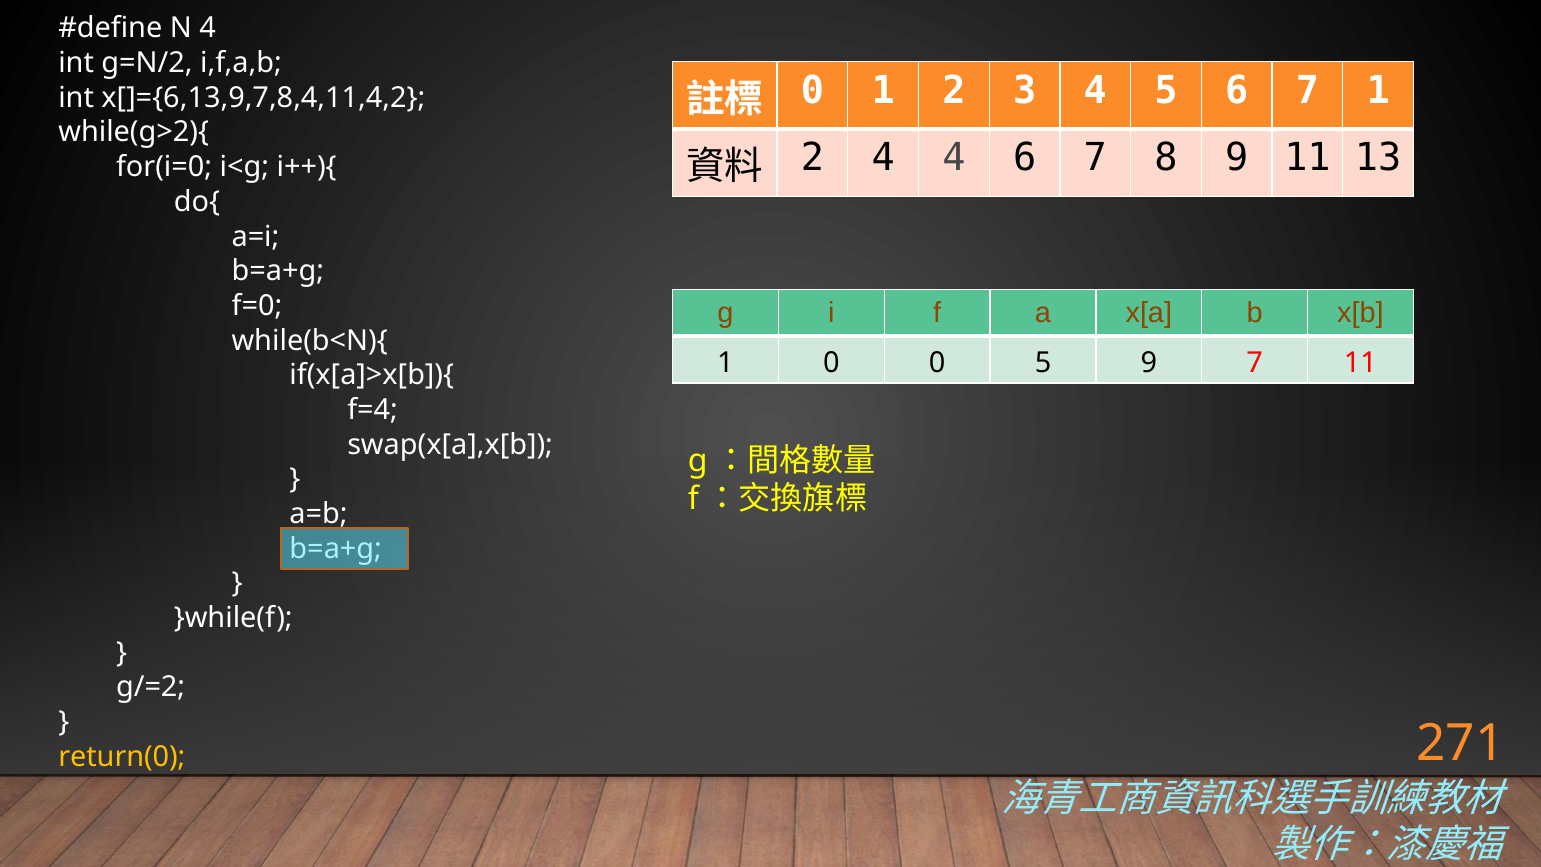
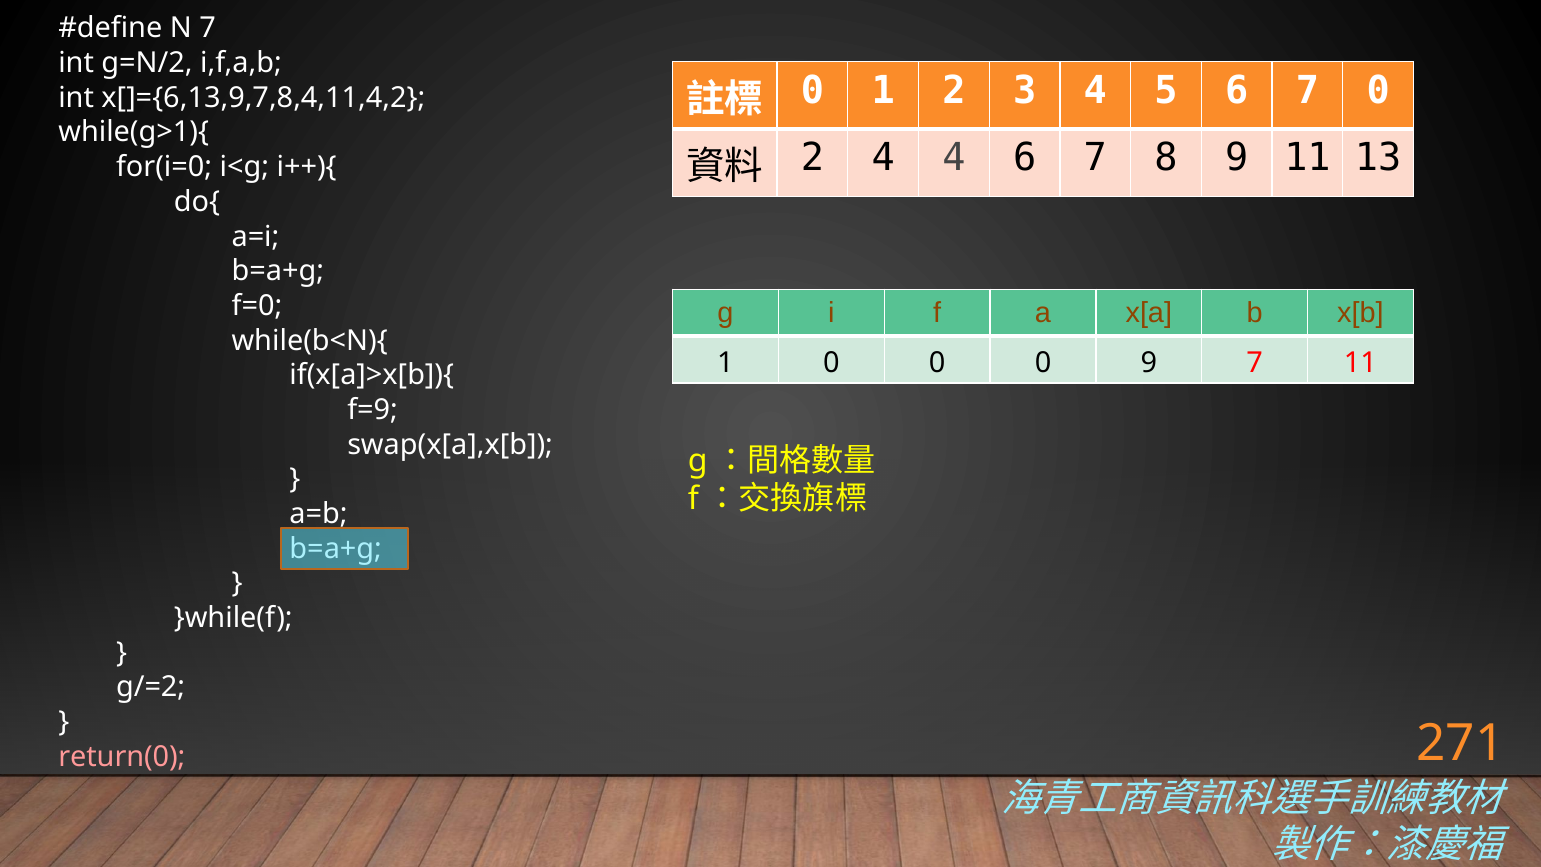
N 4: 4 -> 7
7 1: 1 -> 0
while(g>2){: while(g>2){ -> while(g>1){
0 0 5: 5 -> 0
f=4: f=4 -> f=9
return(0 colour: yellow -> pink
